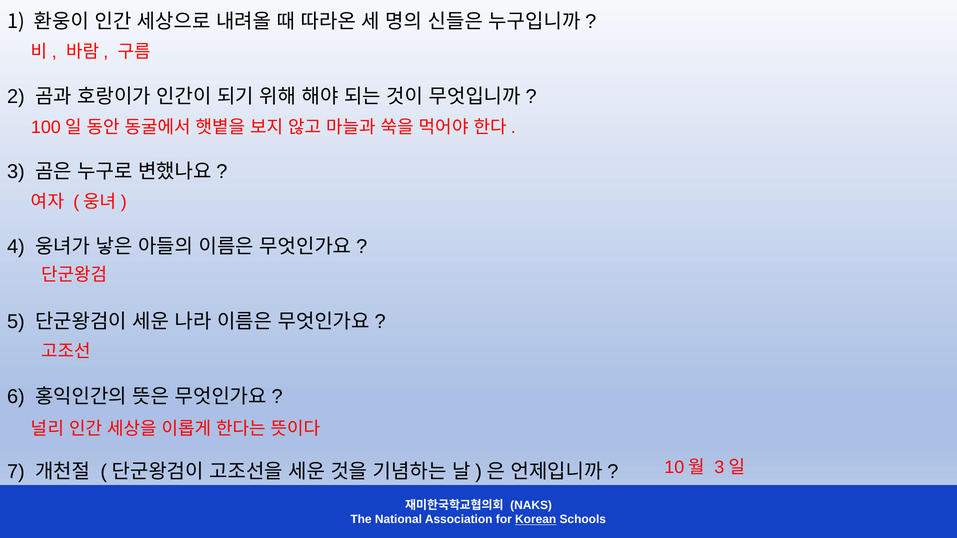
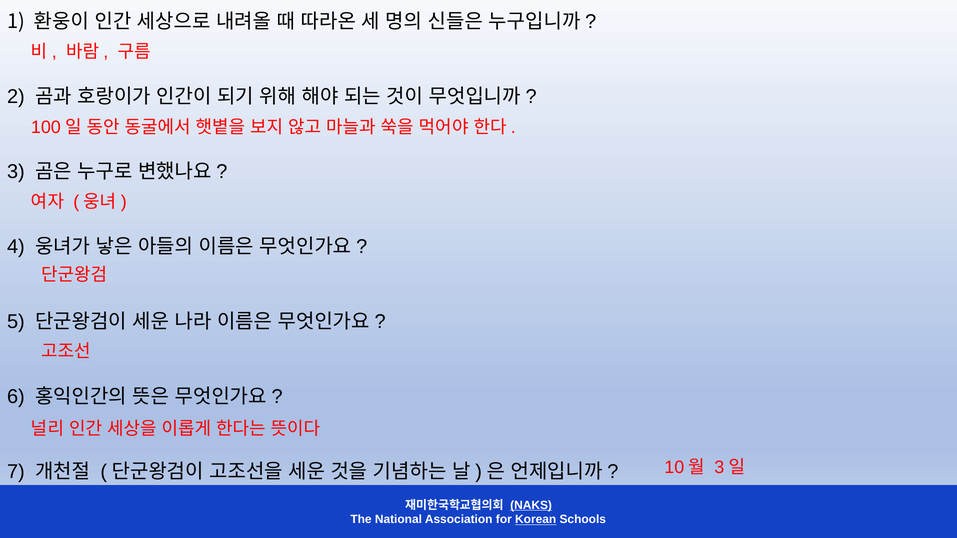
NAKS underline: none -> present
